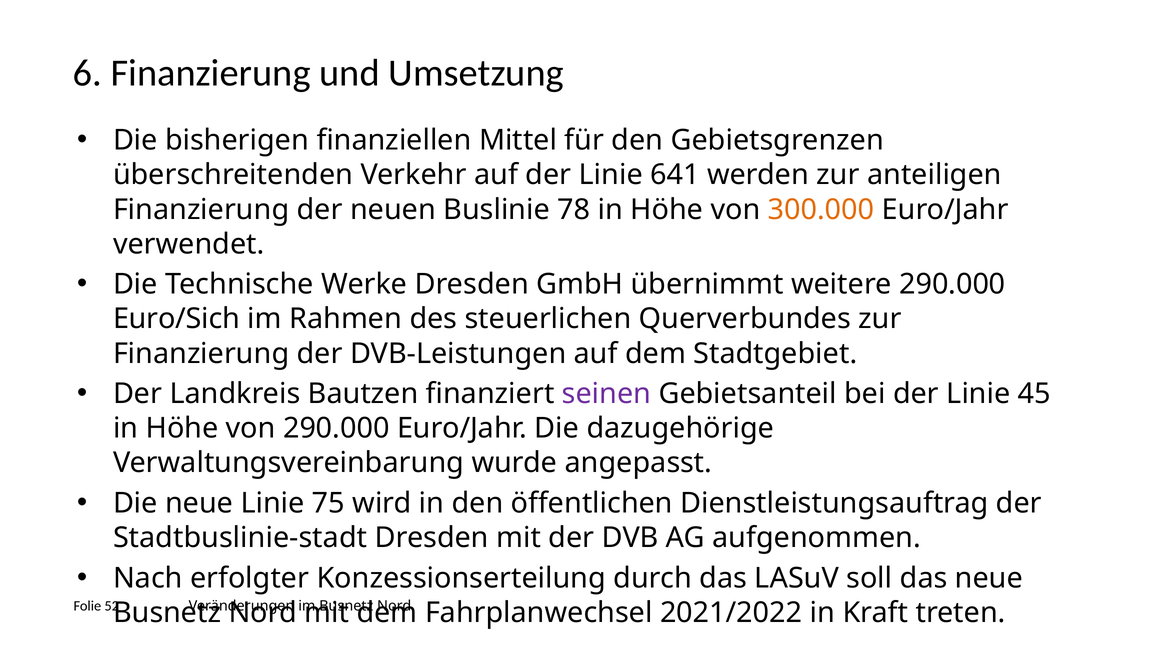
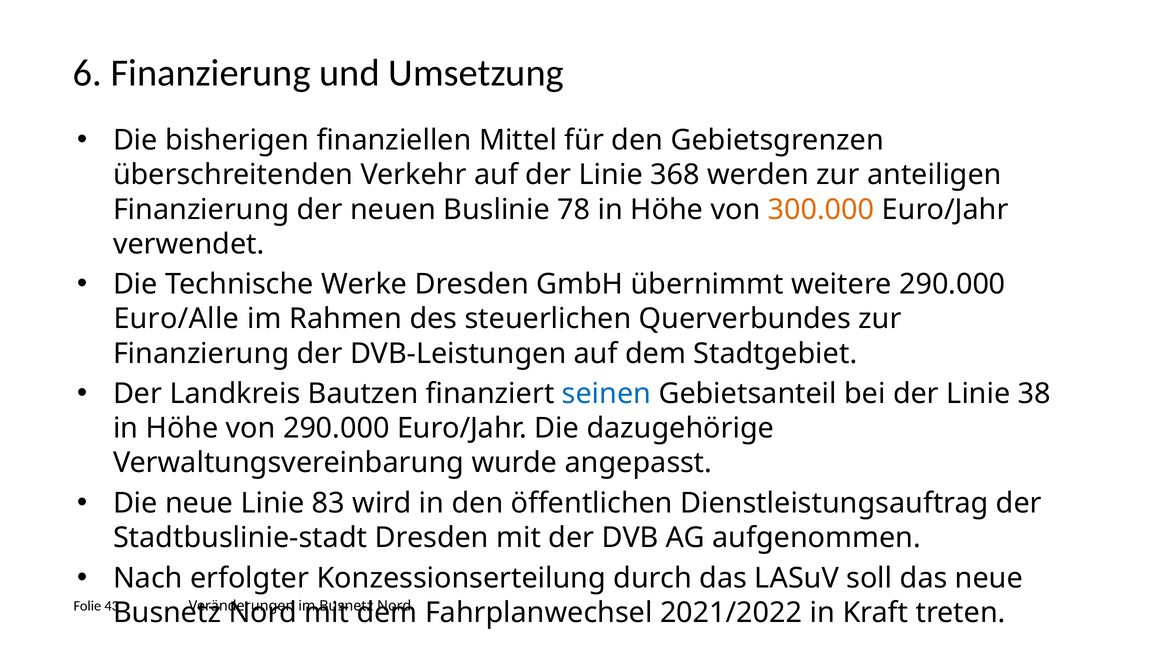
641: 641 -> 368
Euro/Sich: Euro/Sich -> Euro/Alle
seinen colour: purple -> blue
45: 45 -> 38
75: 75 -> 83
52: 52 -> 43
